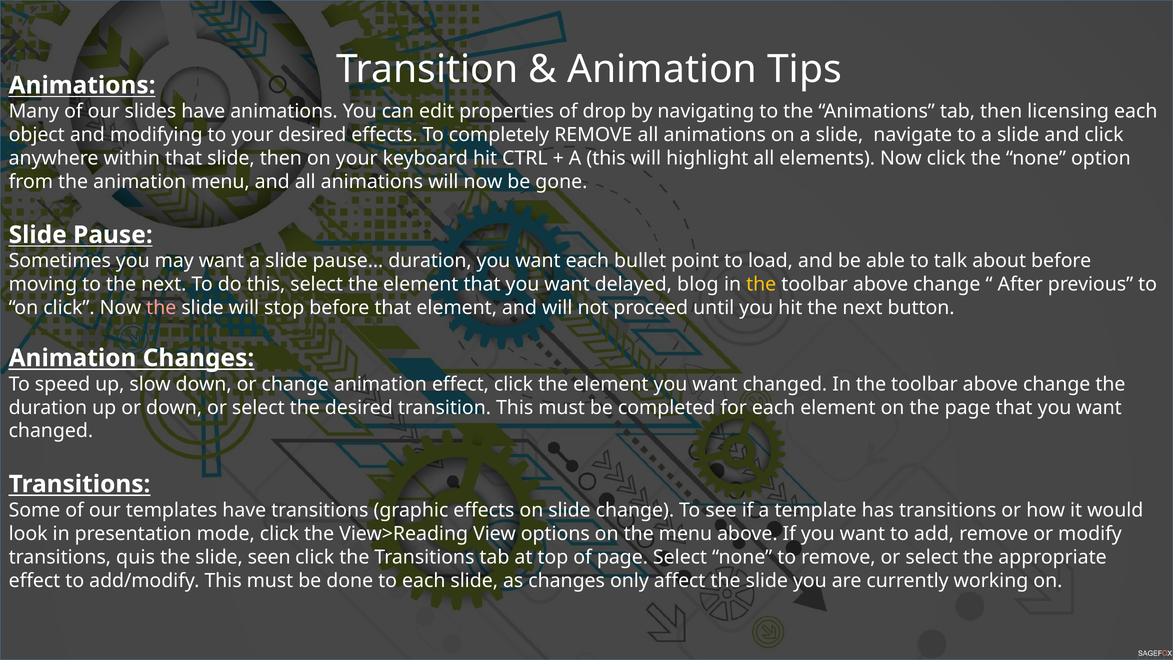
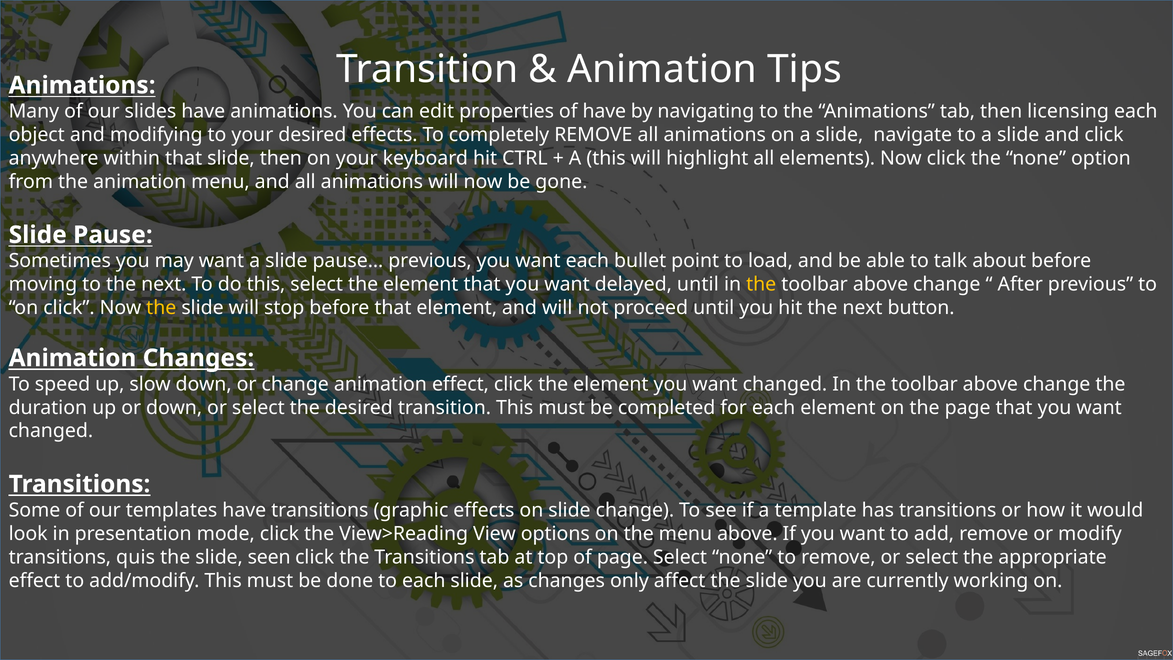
of drop: drop -> have
pause… duration: duration -> previous
delayed blog: blog -> until
the at (161, 308) colour: pink -> yellow
